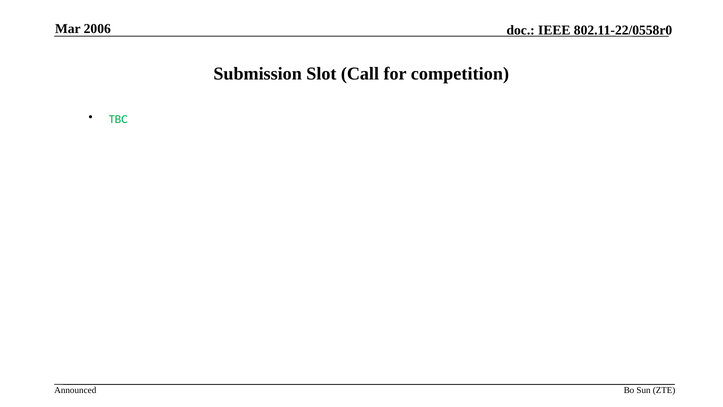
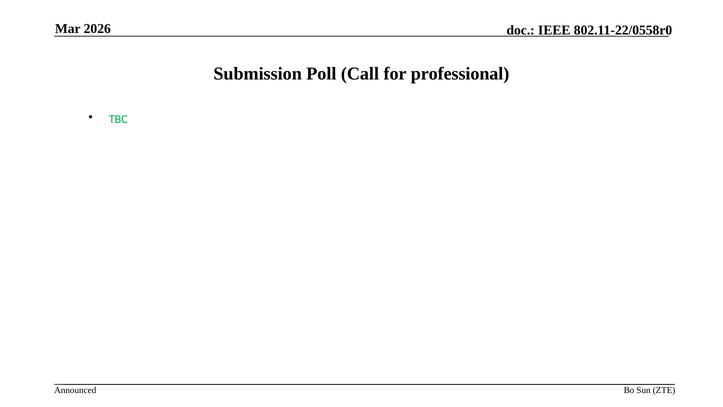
2006: 2006 -> 2026
Slot: Slot -> Poll
competition: competition -> professional
